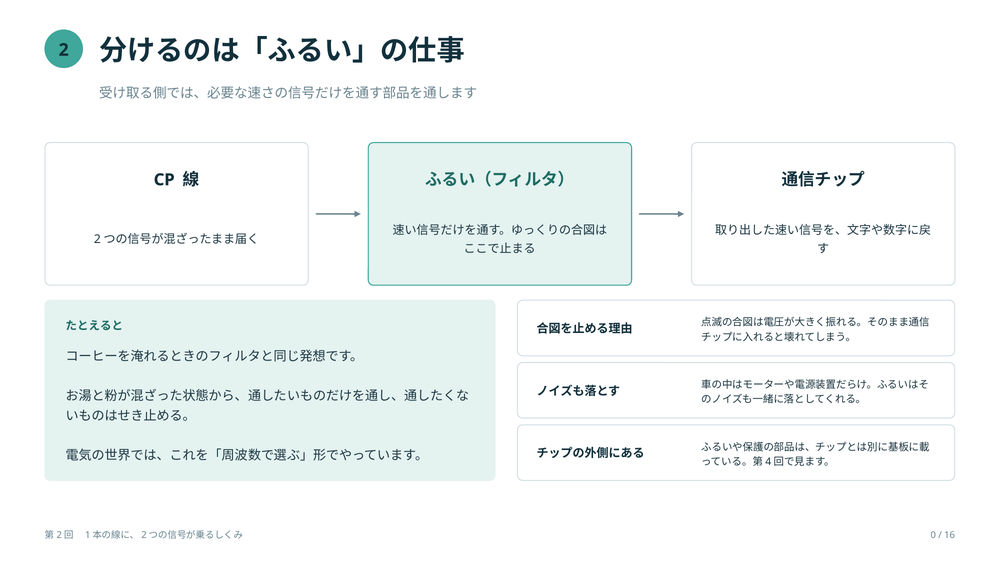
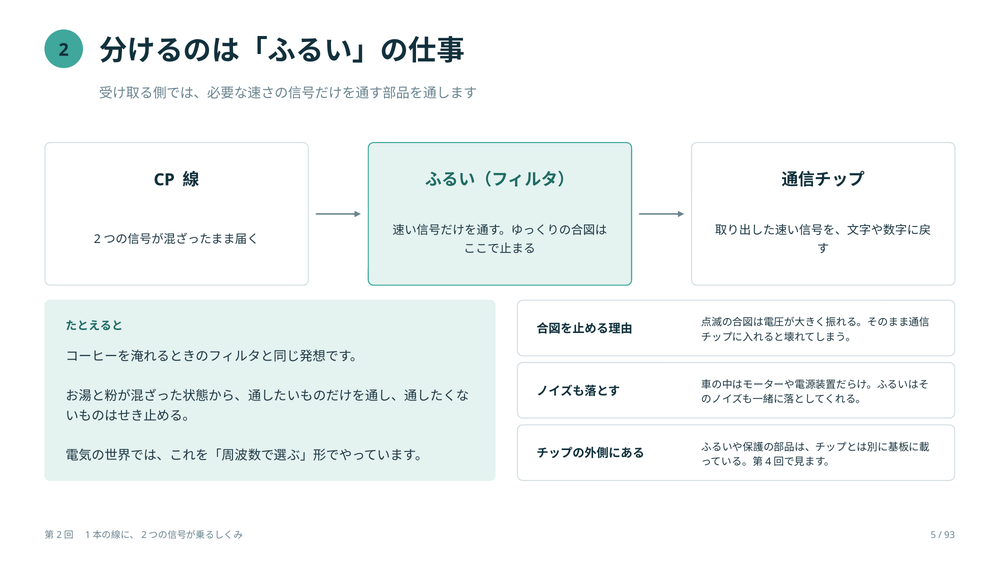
0: 0 -> 5
16: 16 -> 93
